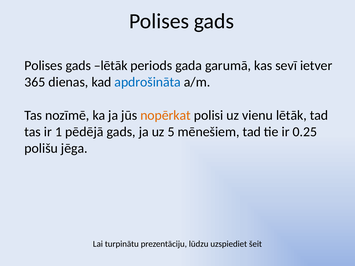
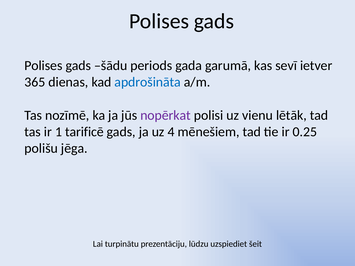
gads lētāk: lētāk -> šādu
nopērkat colour: orange -> purple
pēdējā: pēdējā -> tarificē
5: 5 -> 4
